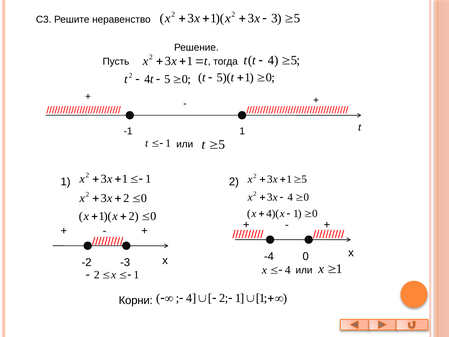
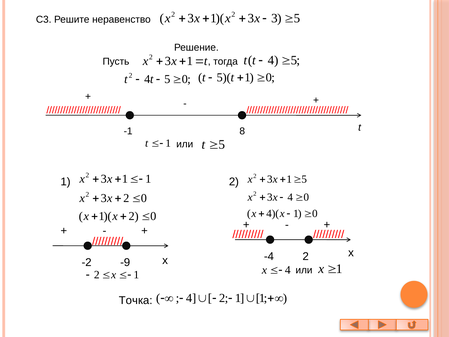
-1 1: 1 -> 8
-4 0: 0 -> 2
-3: -3 -> -9
Корни: Корни -> Точка
